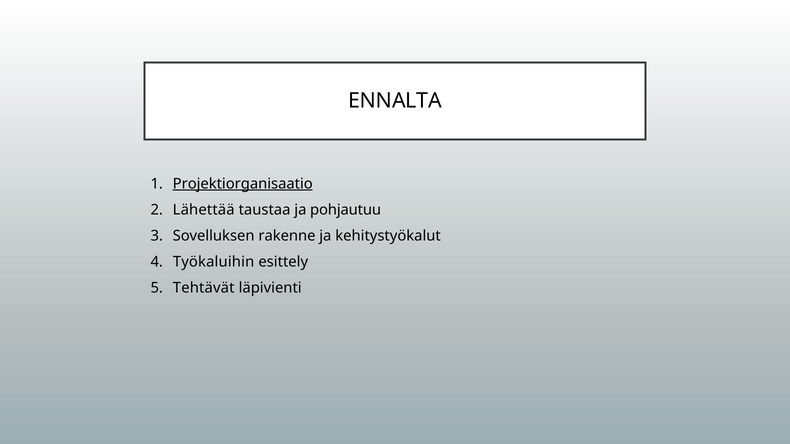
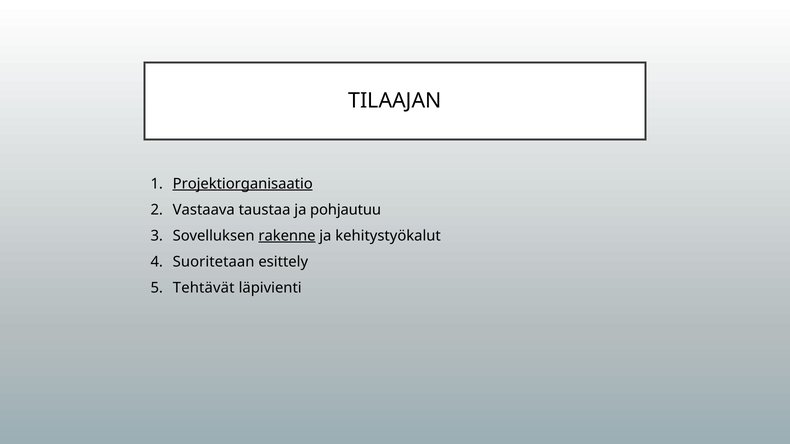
ENNALTA: ENNALTA -> TILAAJAN
Lähettää: Lähettää -> Vastaava
rakenne underline: none -> present
Työkaluihin: Työkaluihin -> Suoritetaan
